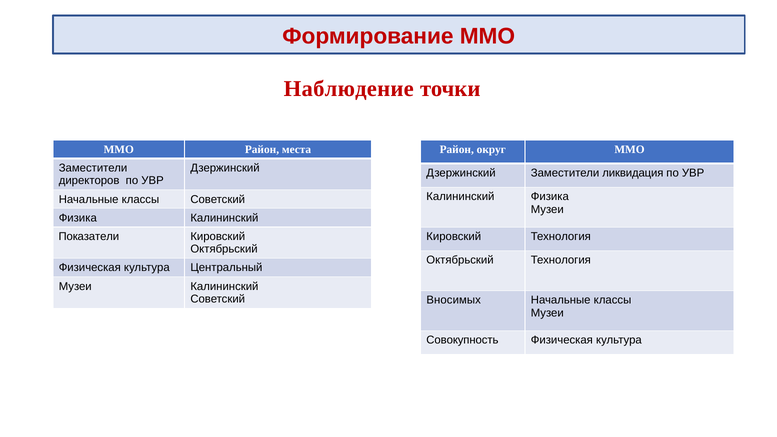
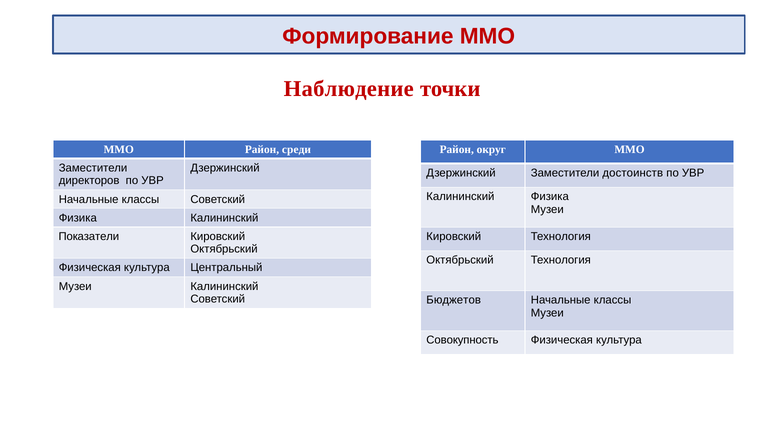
места: места -> среди
ликвидация: ликвидация -> достоинств
Вносимых: Вносимых -> Бюджетов
